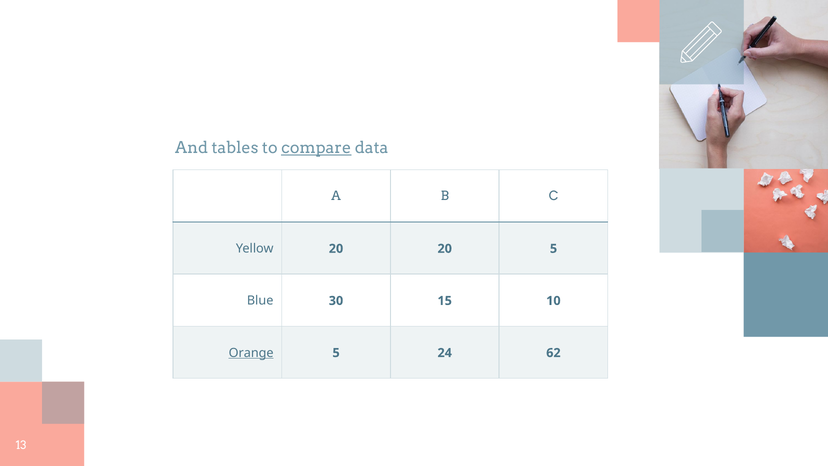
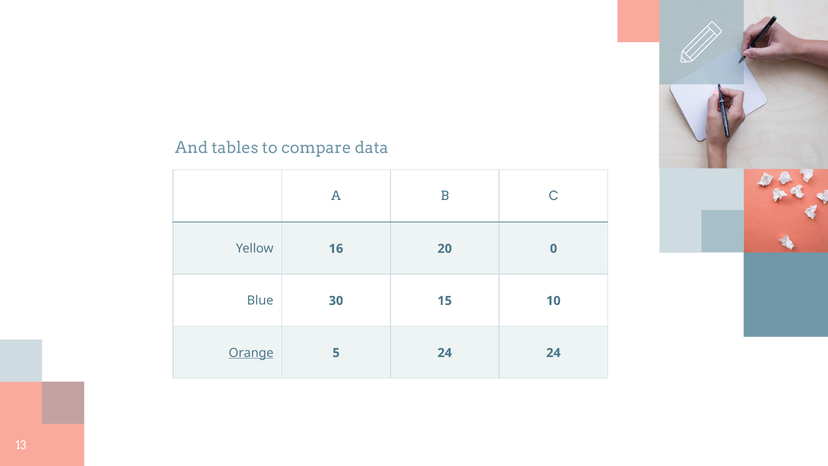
compare underline: present -> none
Yellow 20: 20 -> 16
20 5: 5 -> 0
24 62: 62 -> 24
